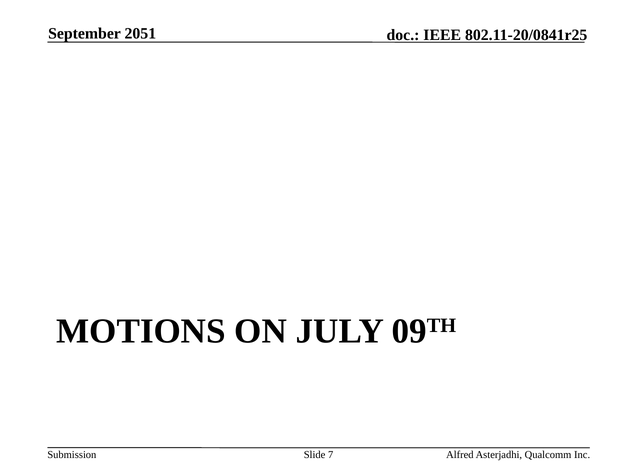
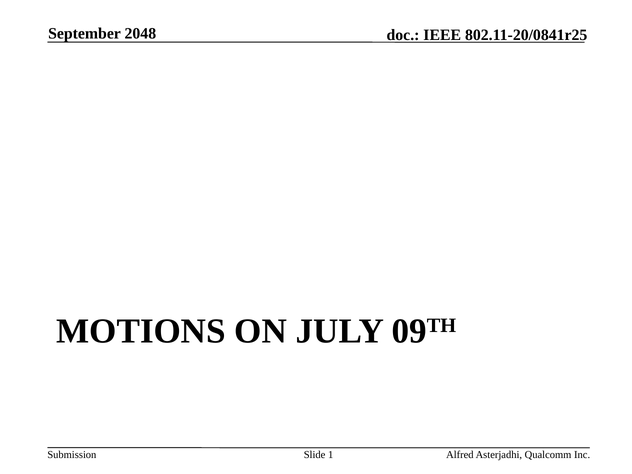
2051: 2051 -> 2048
7: 7 -> 1
